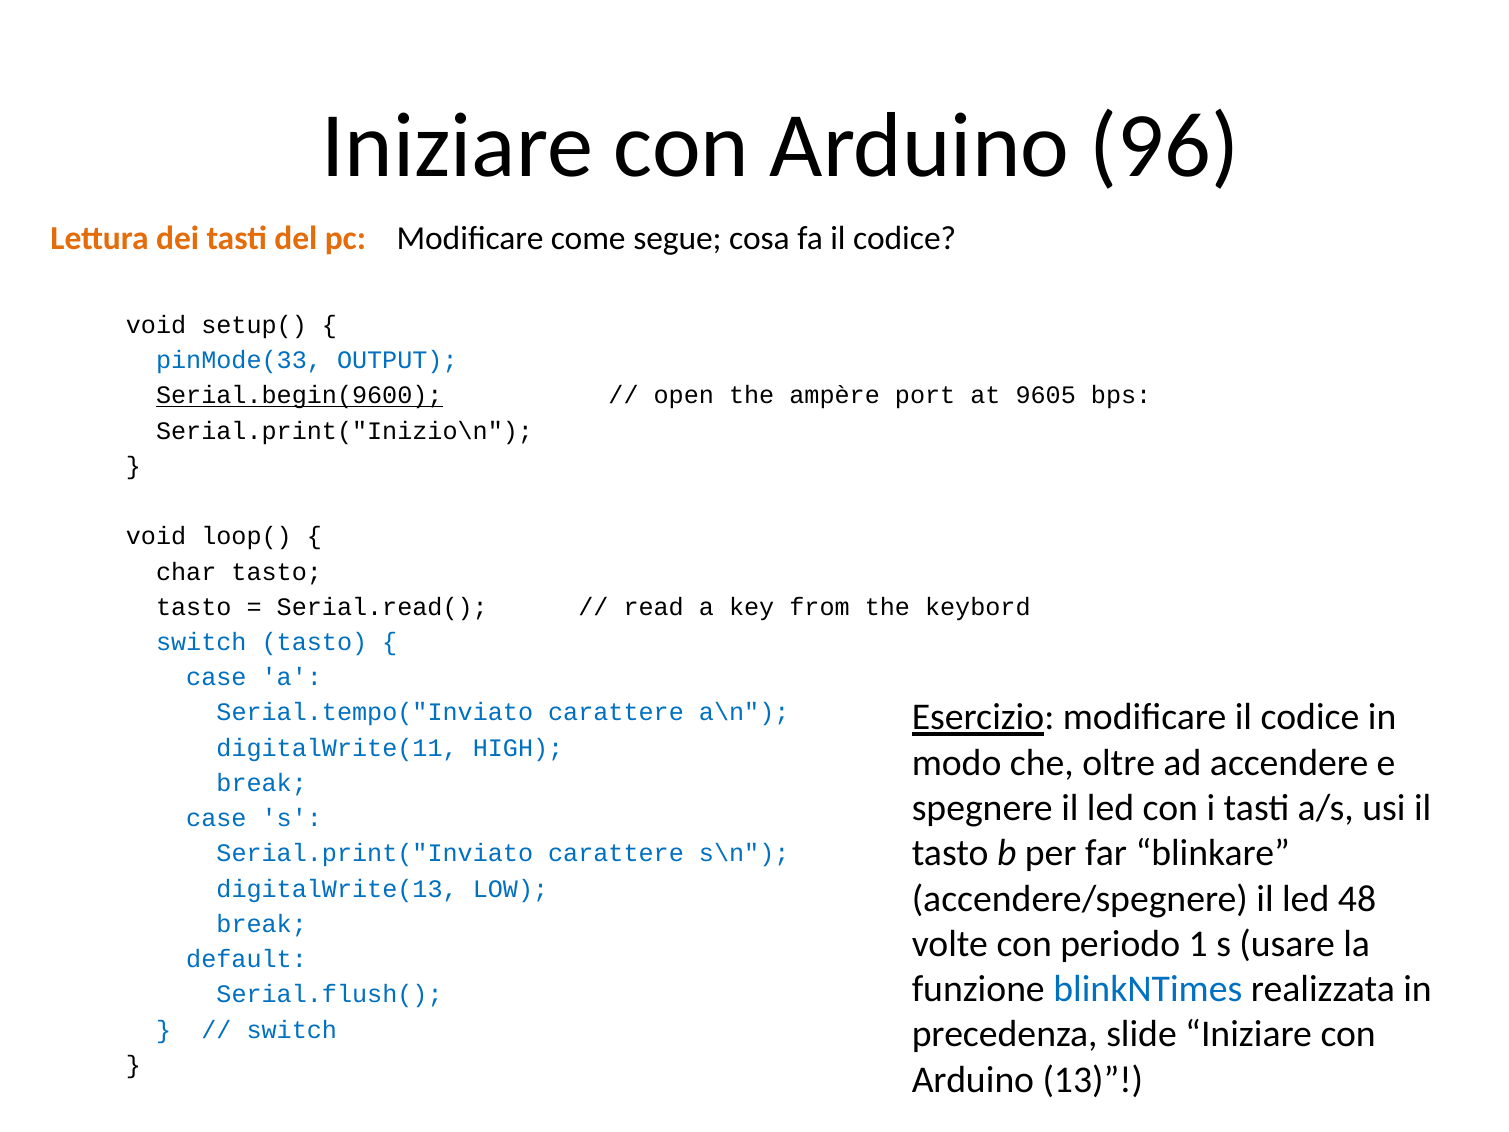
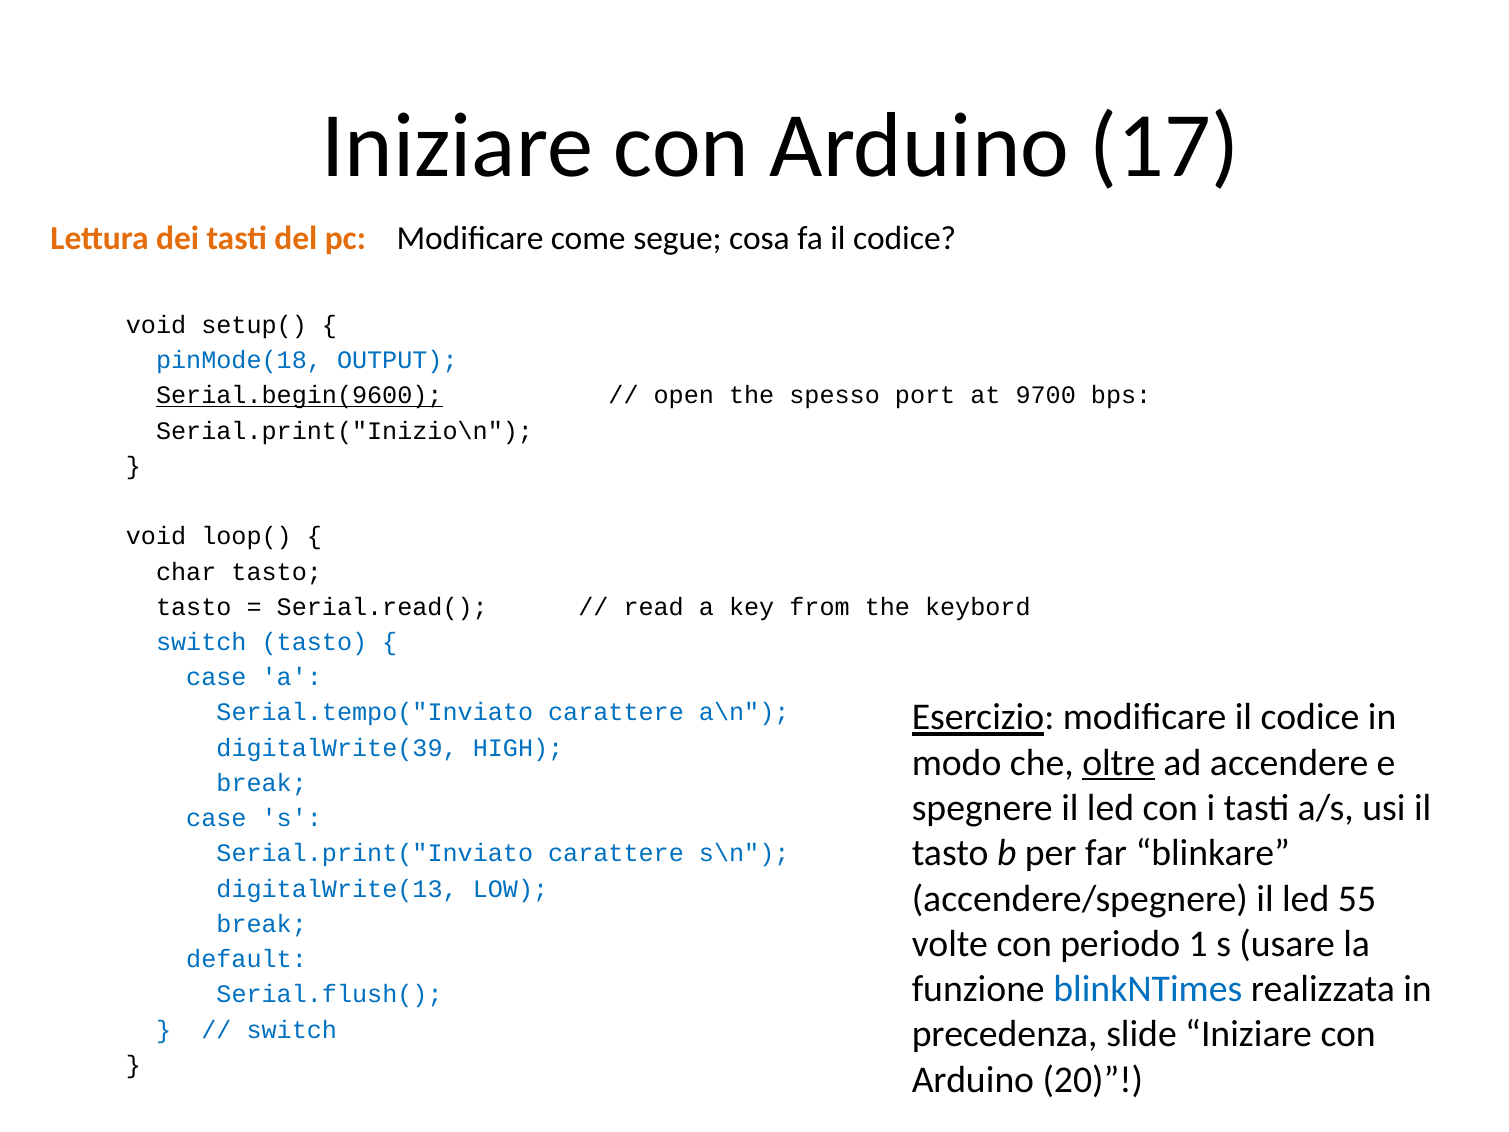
96: 96 -> 17
pinMode(33: pinMode(33 -> pinMode(18
ampère: ampère -> spesso
9605: 9605 -> 9700
digitalWrite(11: digitalWrite(11 -> digitalWrite(39
oltre underline: none -> present
48: 48 -> 55
13: 13 -> 20
